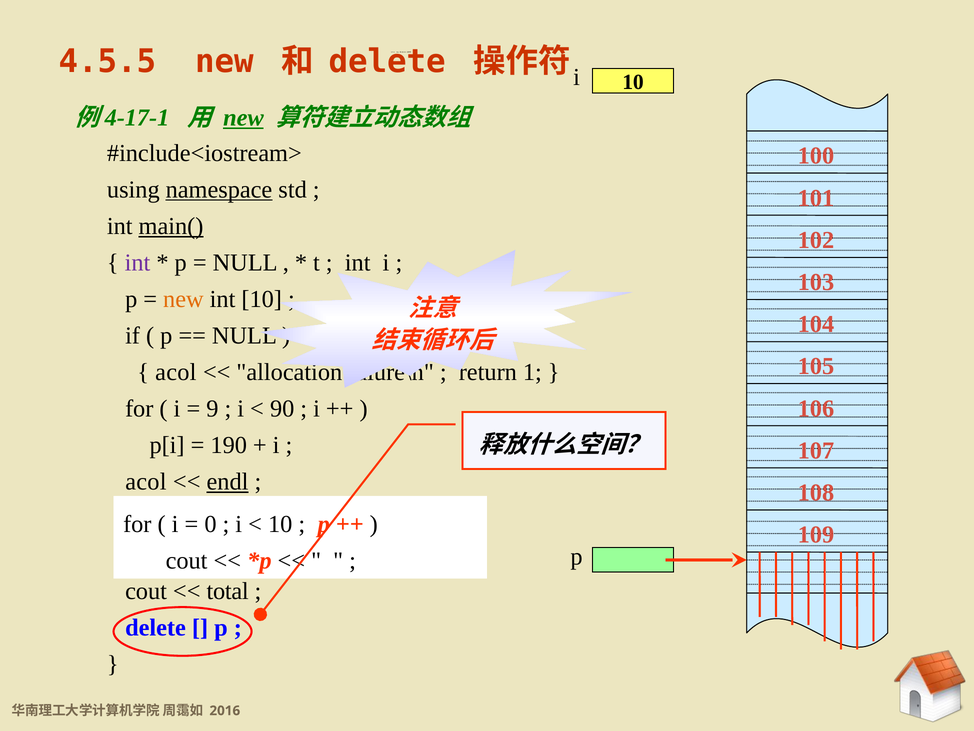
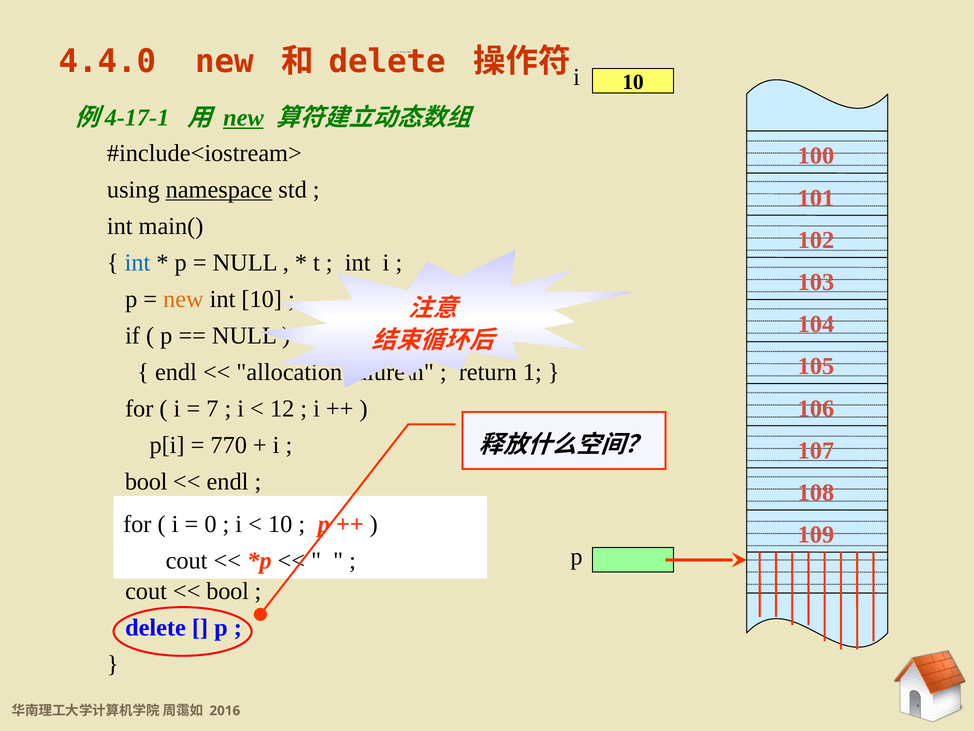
4.5.5: 4.5.5 -> 4.4.0
main( underline: present -> none
int at (137, 262) colour: purple -> blue
acol at (176, 372): acol -> endl
9: 9 -> 7
90: 90 -> 12
190: 190 -> 770
acol at (146, 481): acol -> bool
endl at (228, 481) underline: present -> none
total at (228, 591): total -> bool
